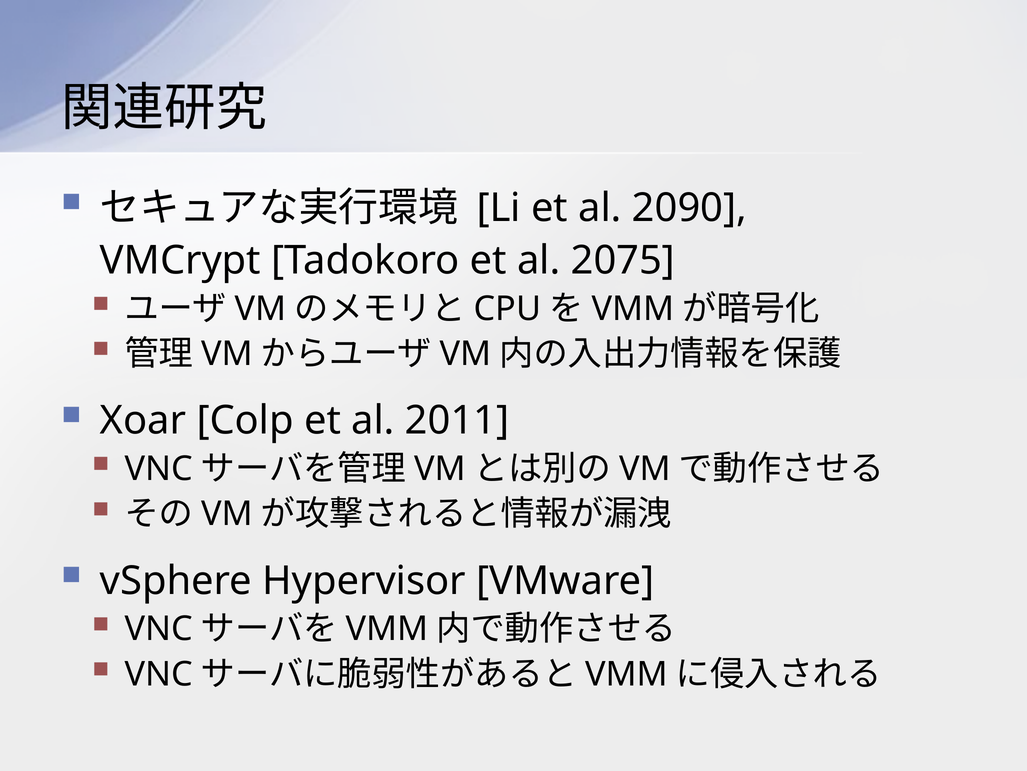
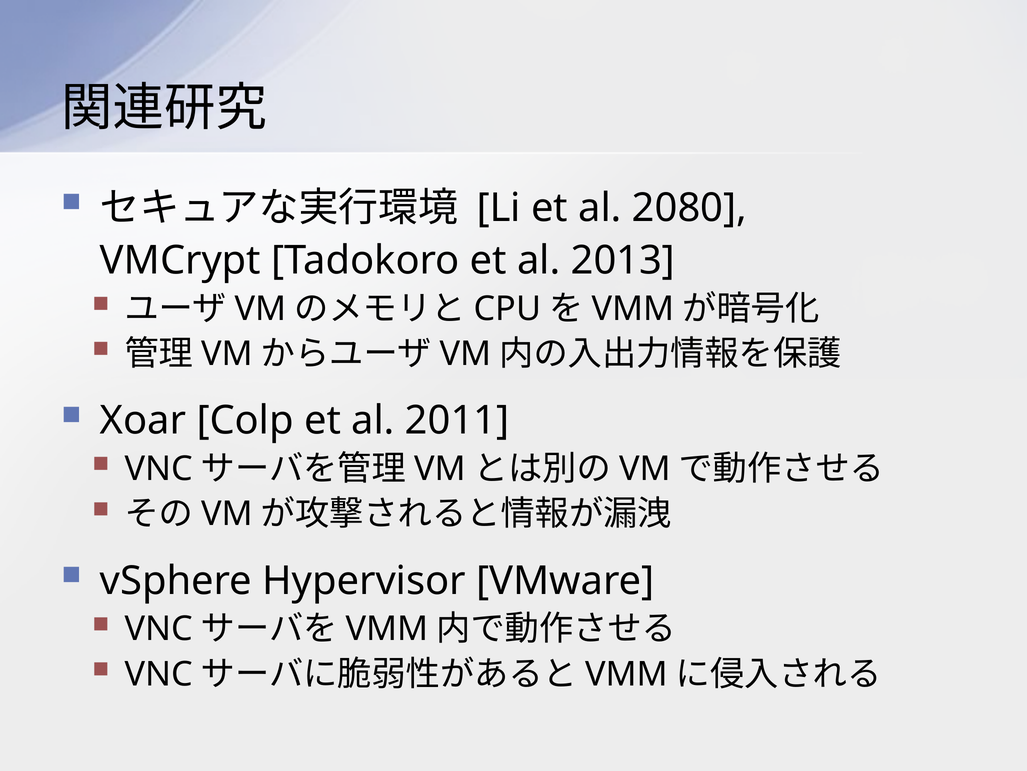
2090: 2090 -> 2080
2075: 2075 -> 2013
